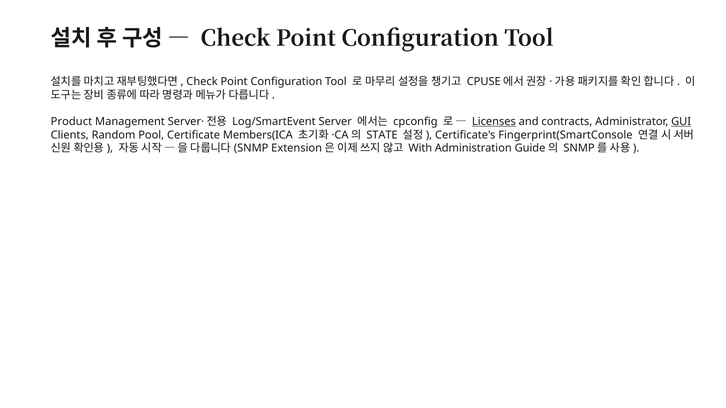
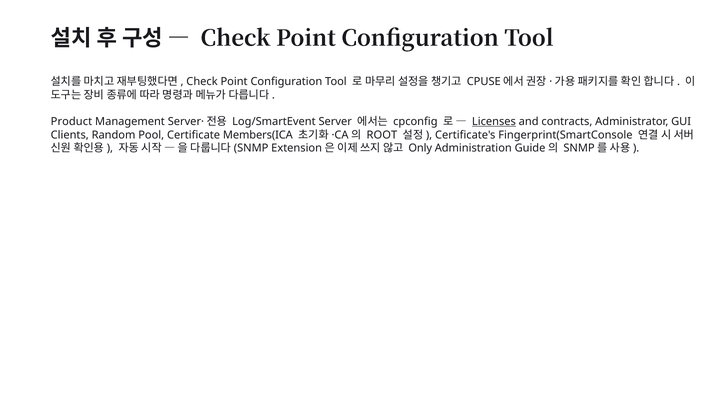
GUI underline: present -> none
STATE: STATE -> ROOT
With: With -> Only
